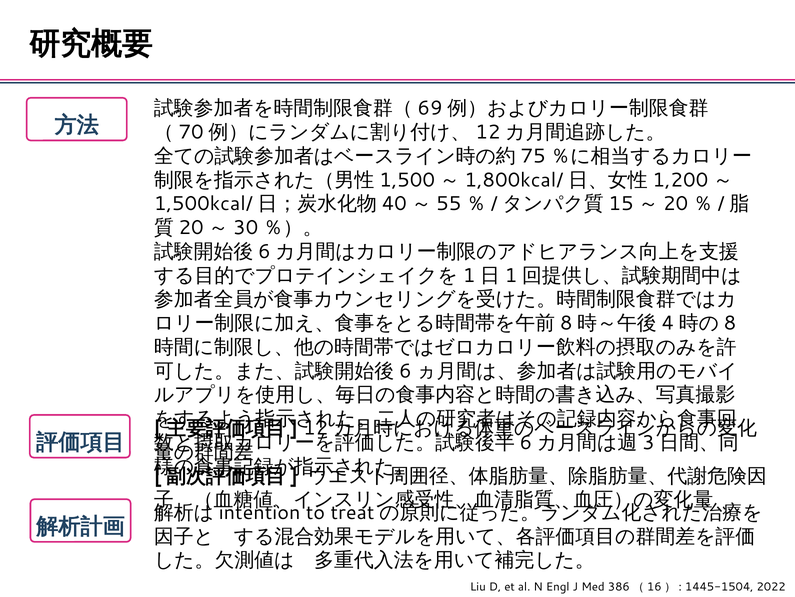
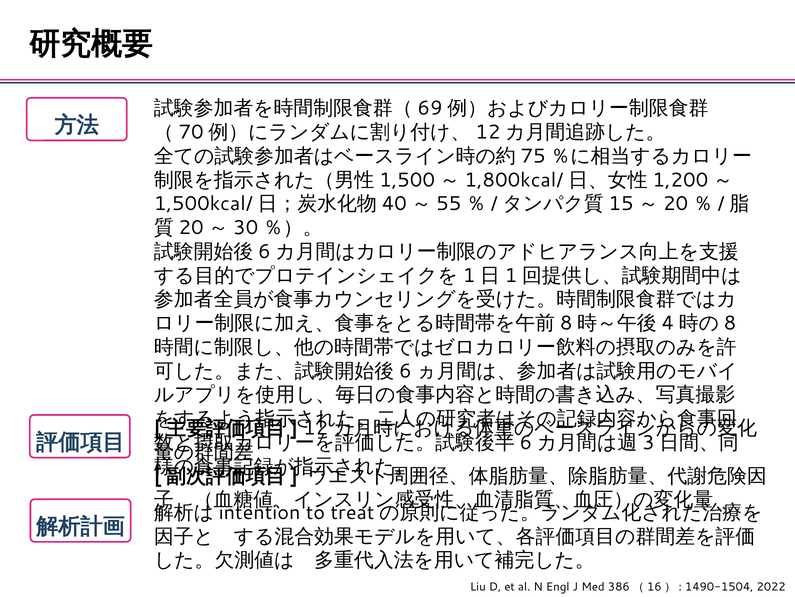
1445-1504: 1445-1504 -> 1490-1504
